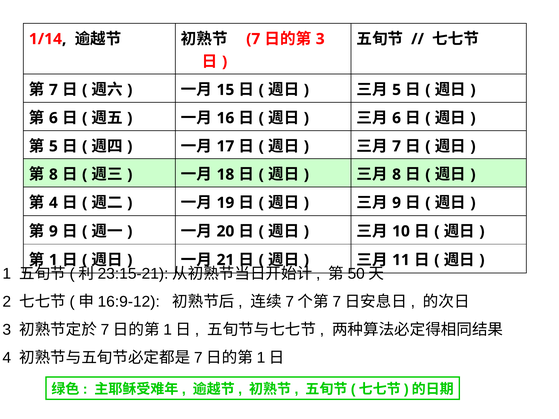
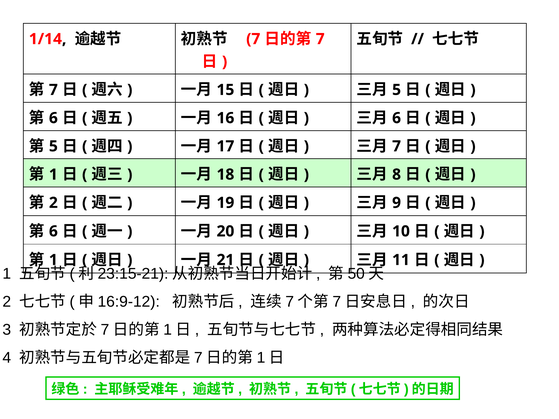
3 at (320, 39): 3 -> 7
8 at (53, 175): 8 -> 1
4 at (53, 203): 4 -> 2
9 at (53, 231): 9 -> 6
